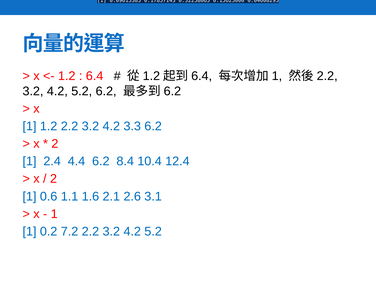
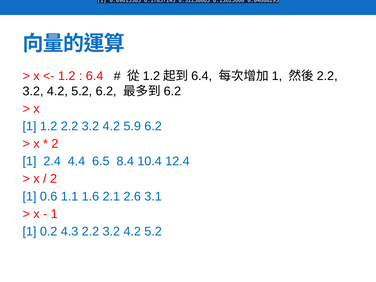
3.3: 3.3 -> 5.9
4.4 6.2: 6.2 -> 6.5
7.2: 7.2 -> 4.3
